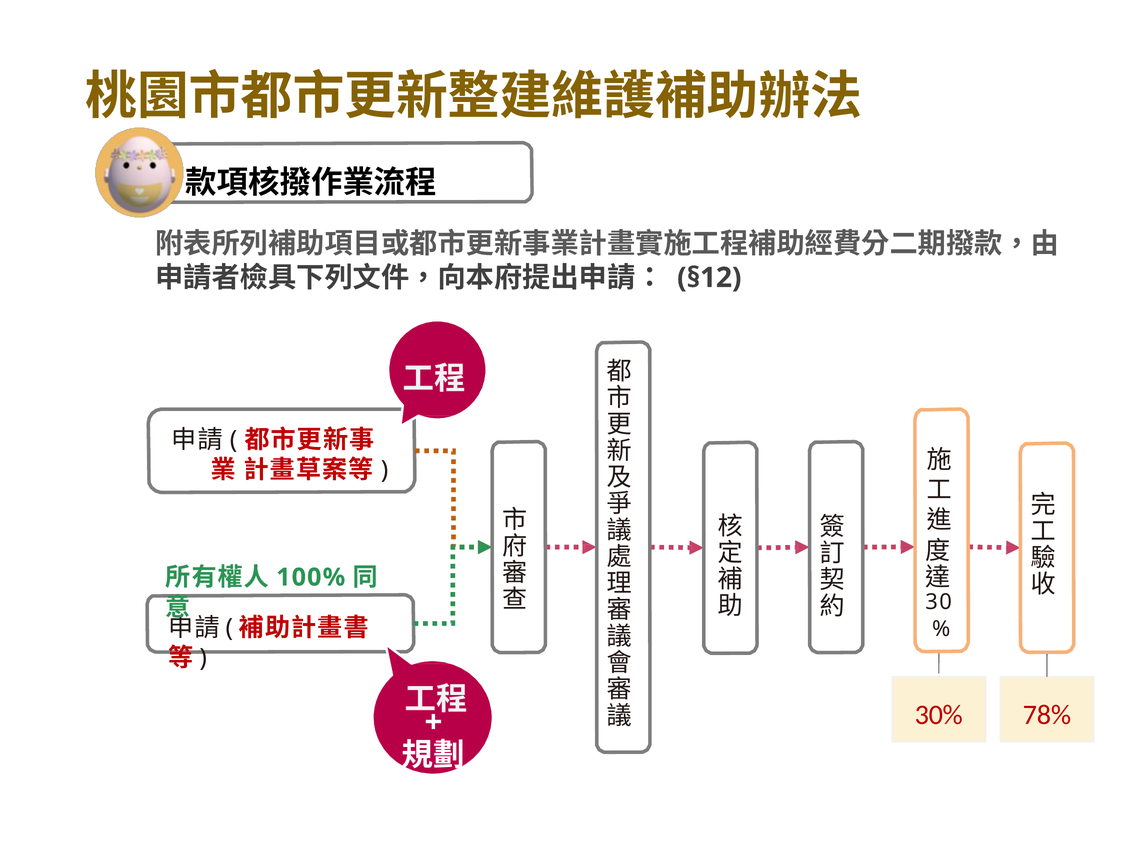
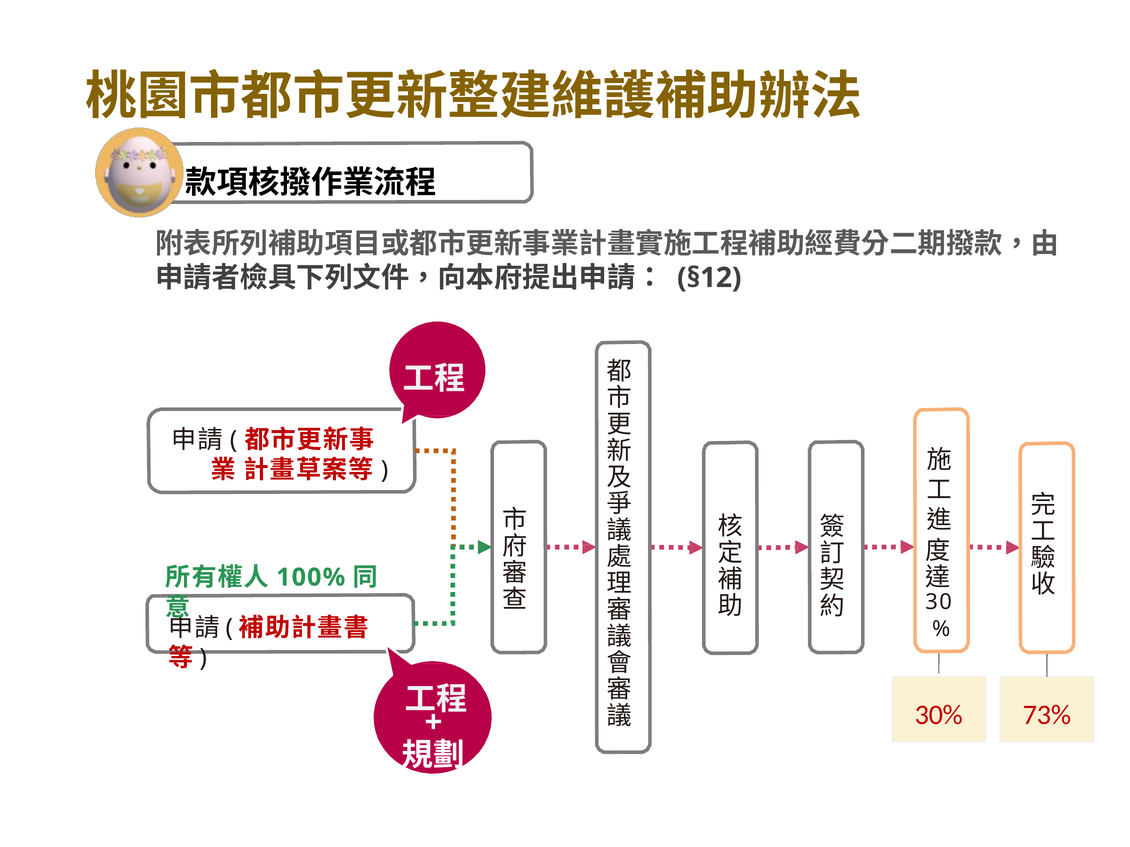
78%: 78% -> 73%
